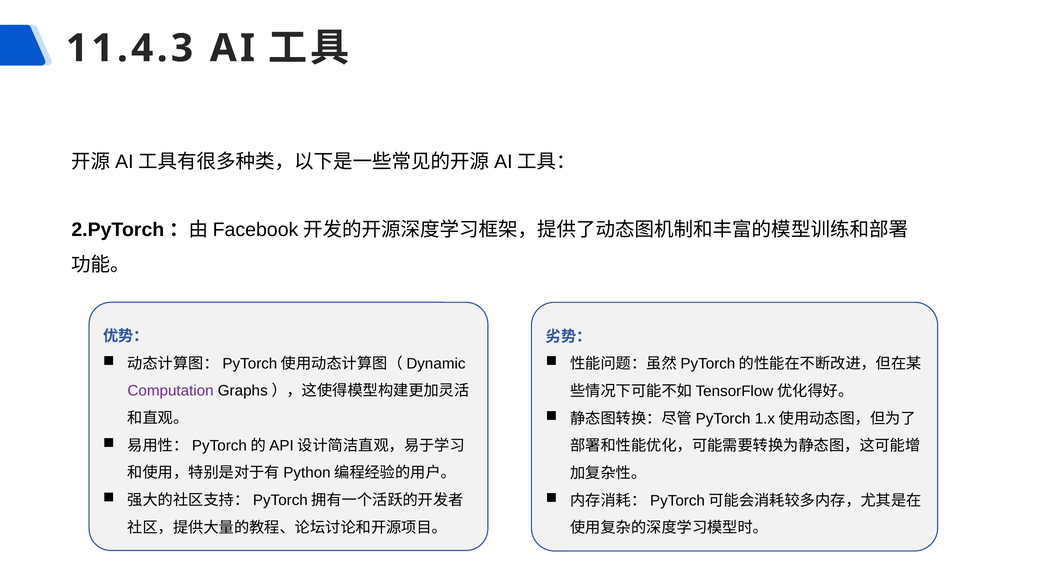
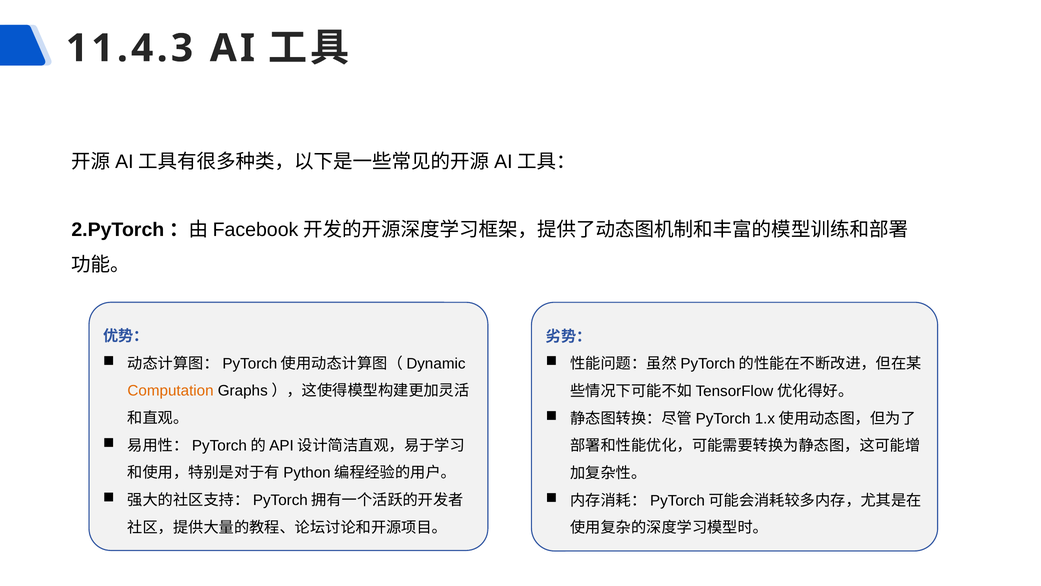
Computation colour: purple -> orange
